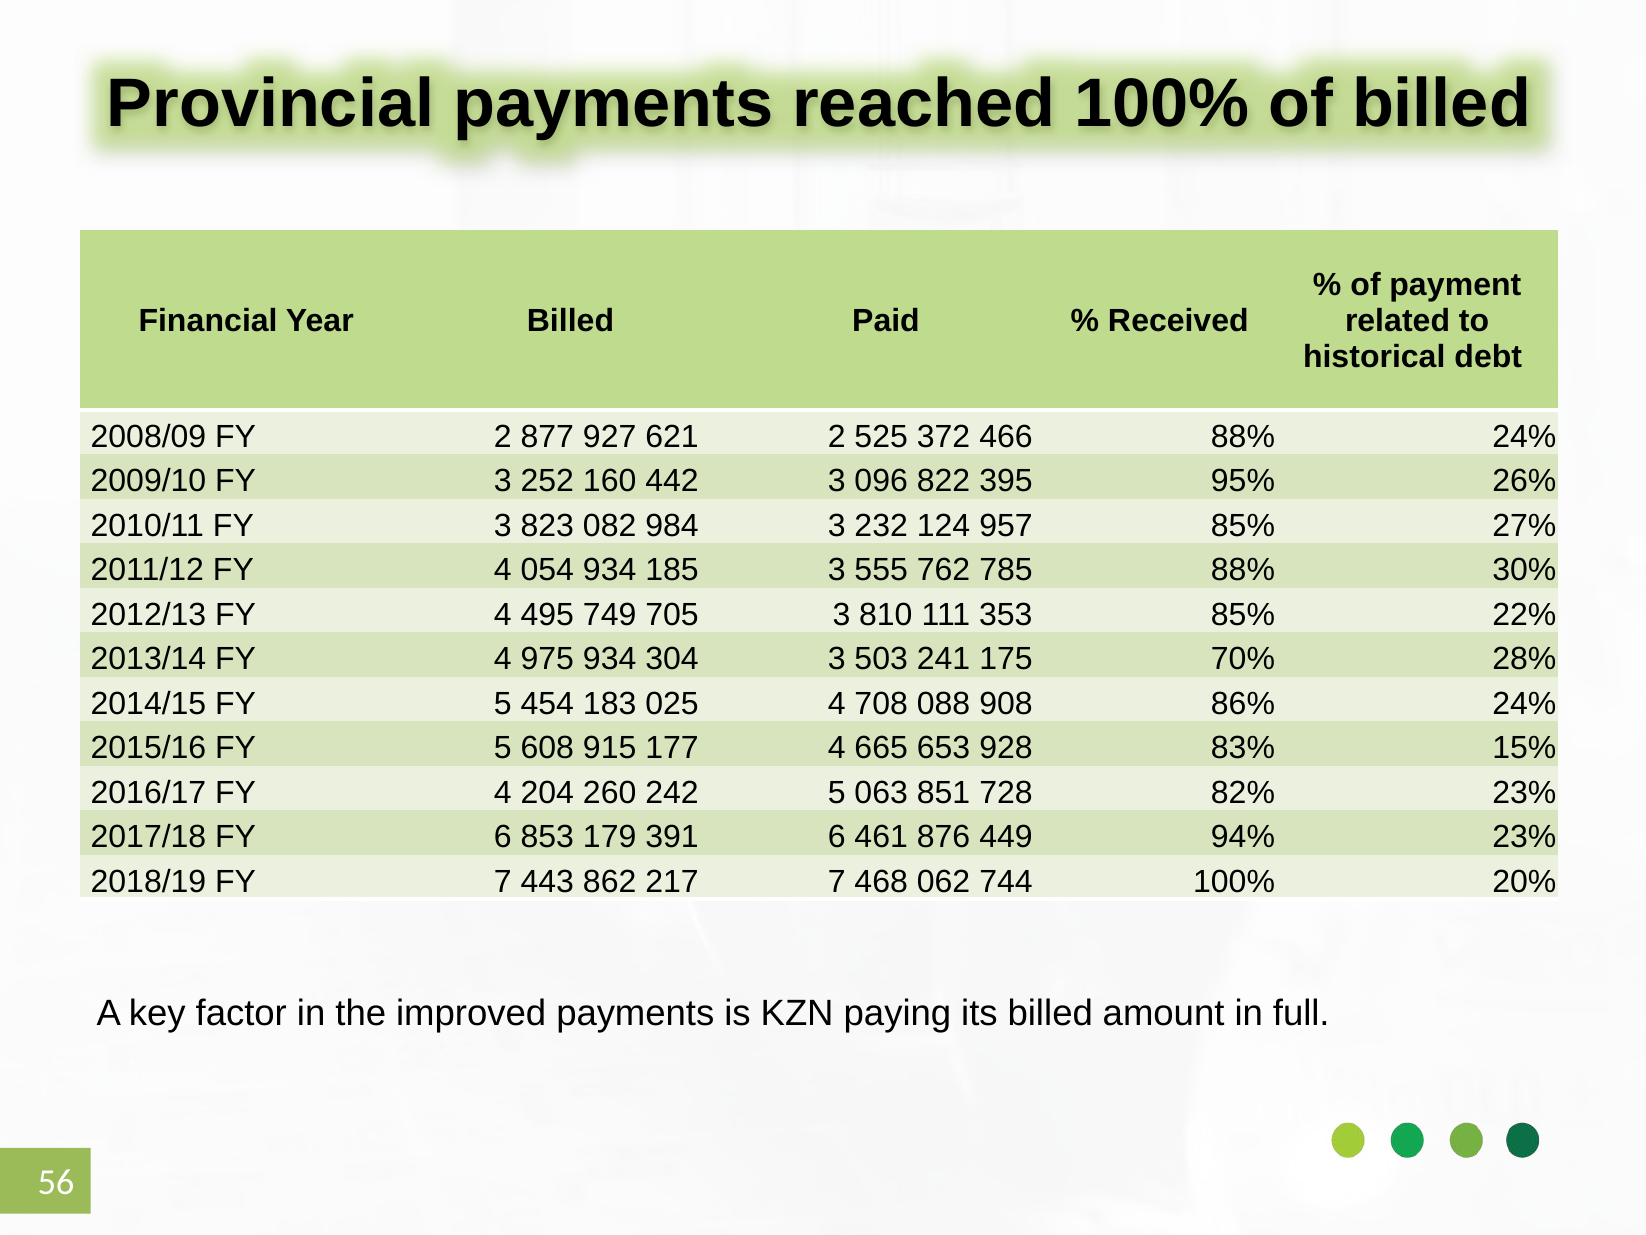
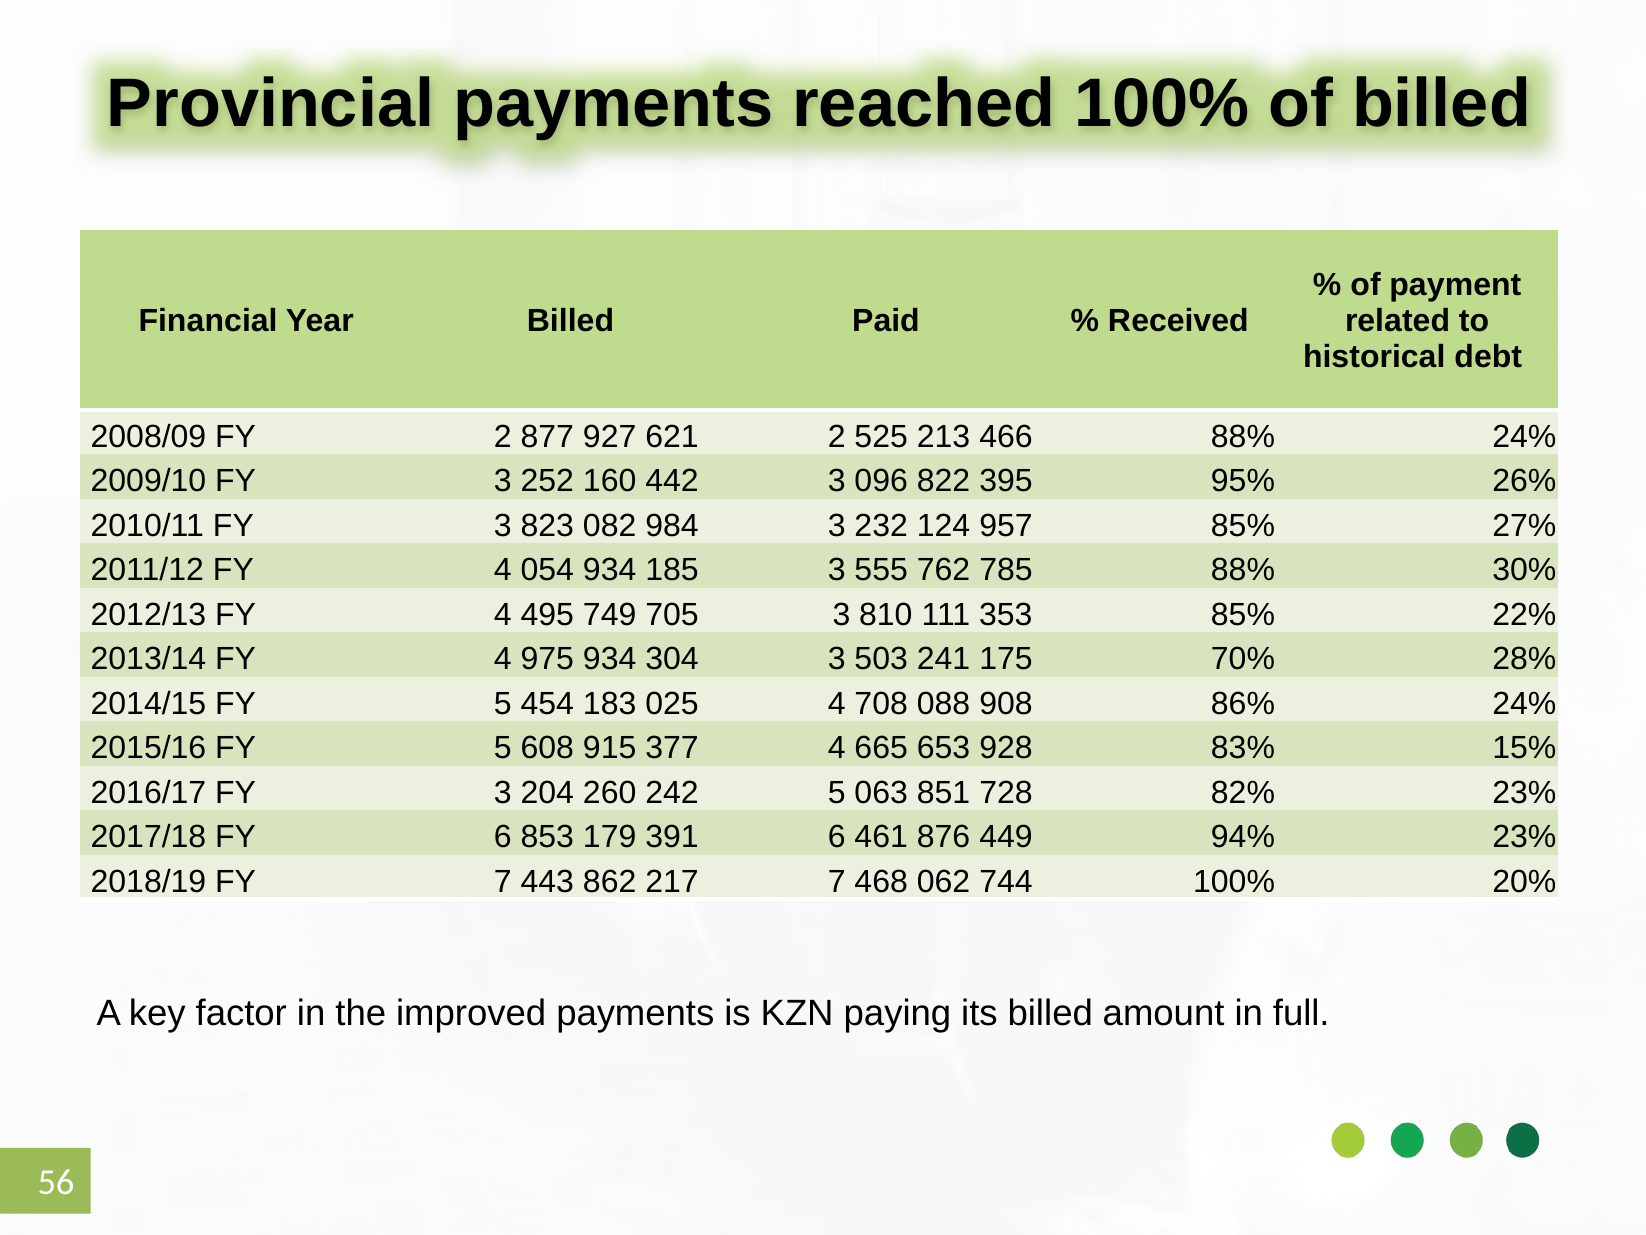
372: 372 -> 213
177: 177 -> 377
2016/17 FY 4: 4 -> 3
